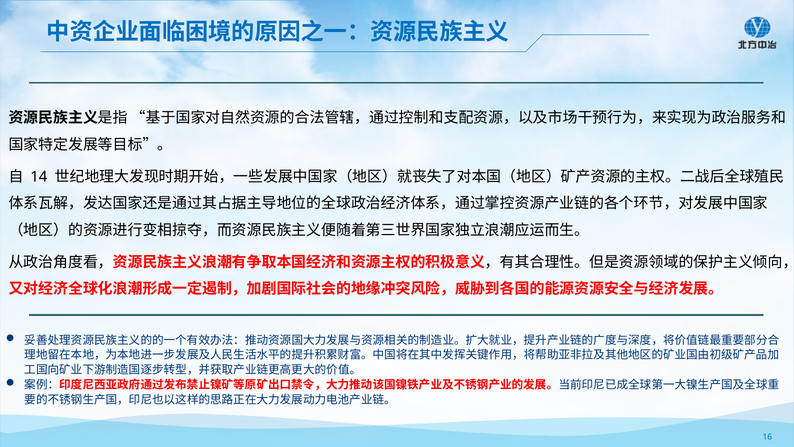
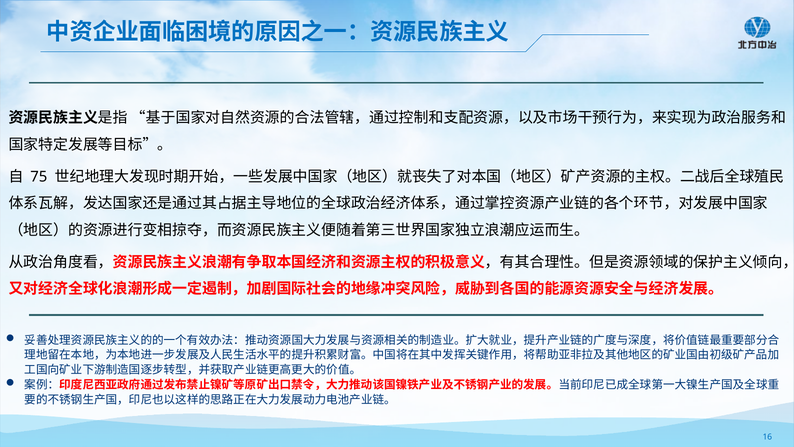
14: 14 -> 75
